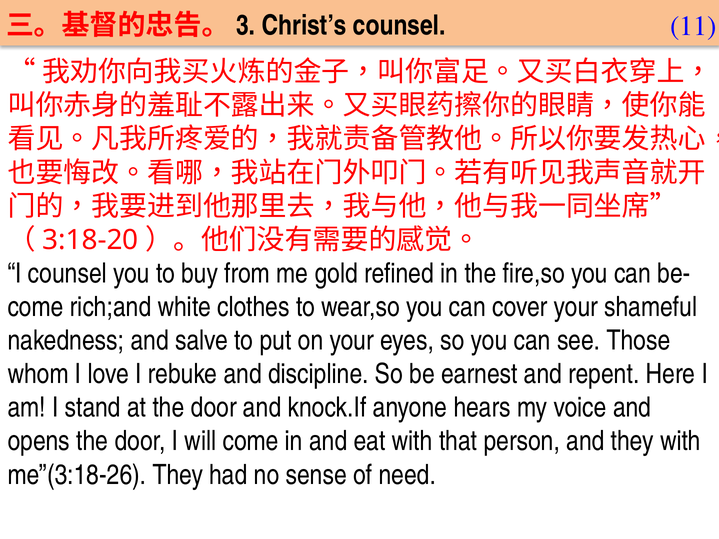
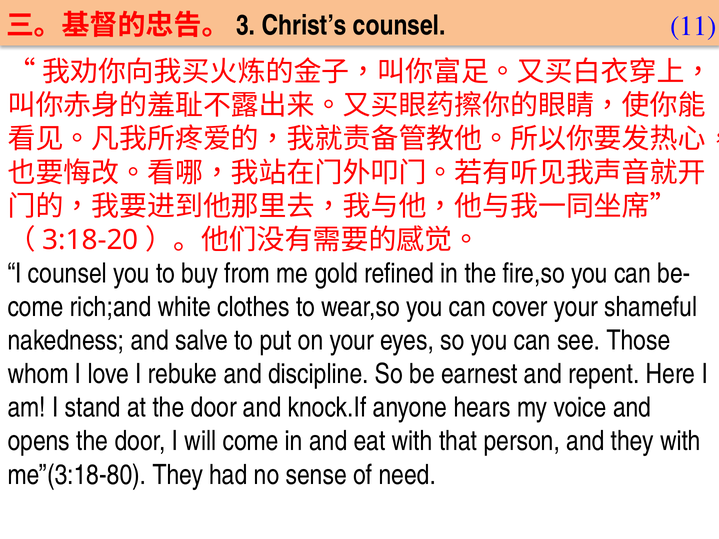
me”(3:18-26: me”(3:18-26 -> me”(3:18-80
